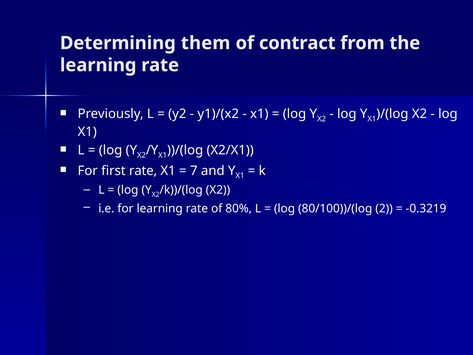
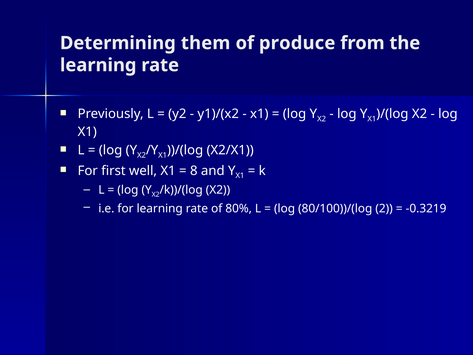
contract: contract -> produce
first rate: rate -> well
7: 7 -> 8
